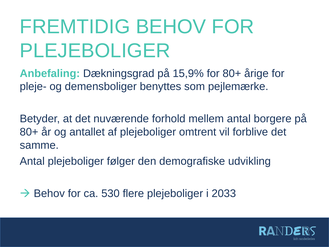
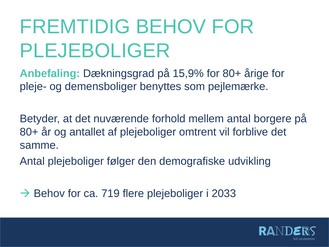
530: 530 -> 719
